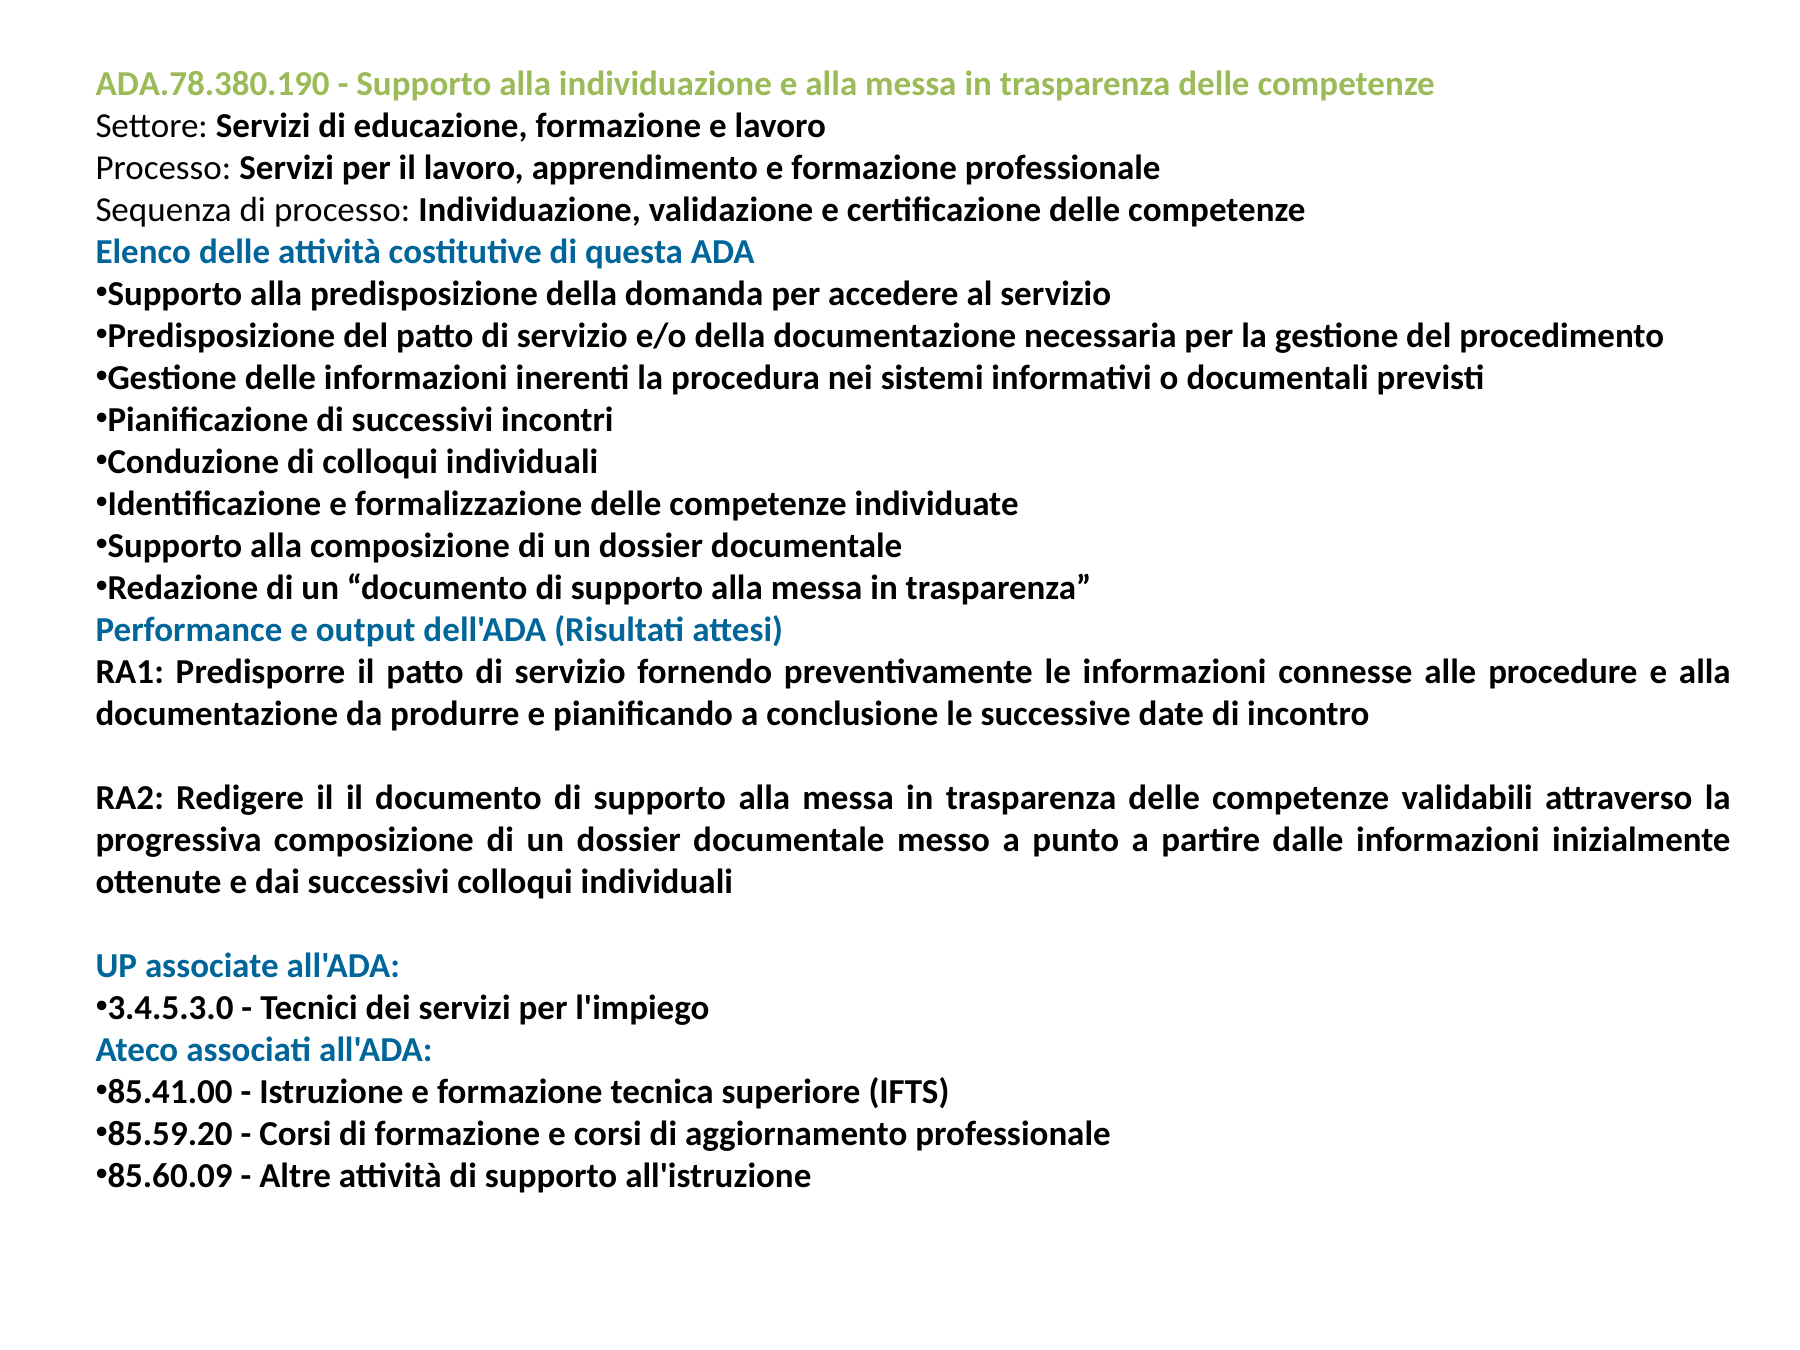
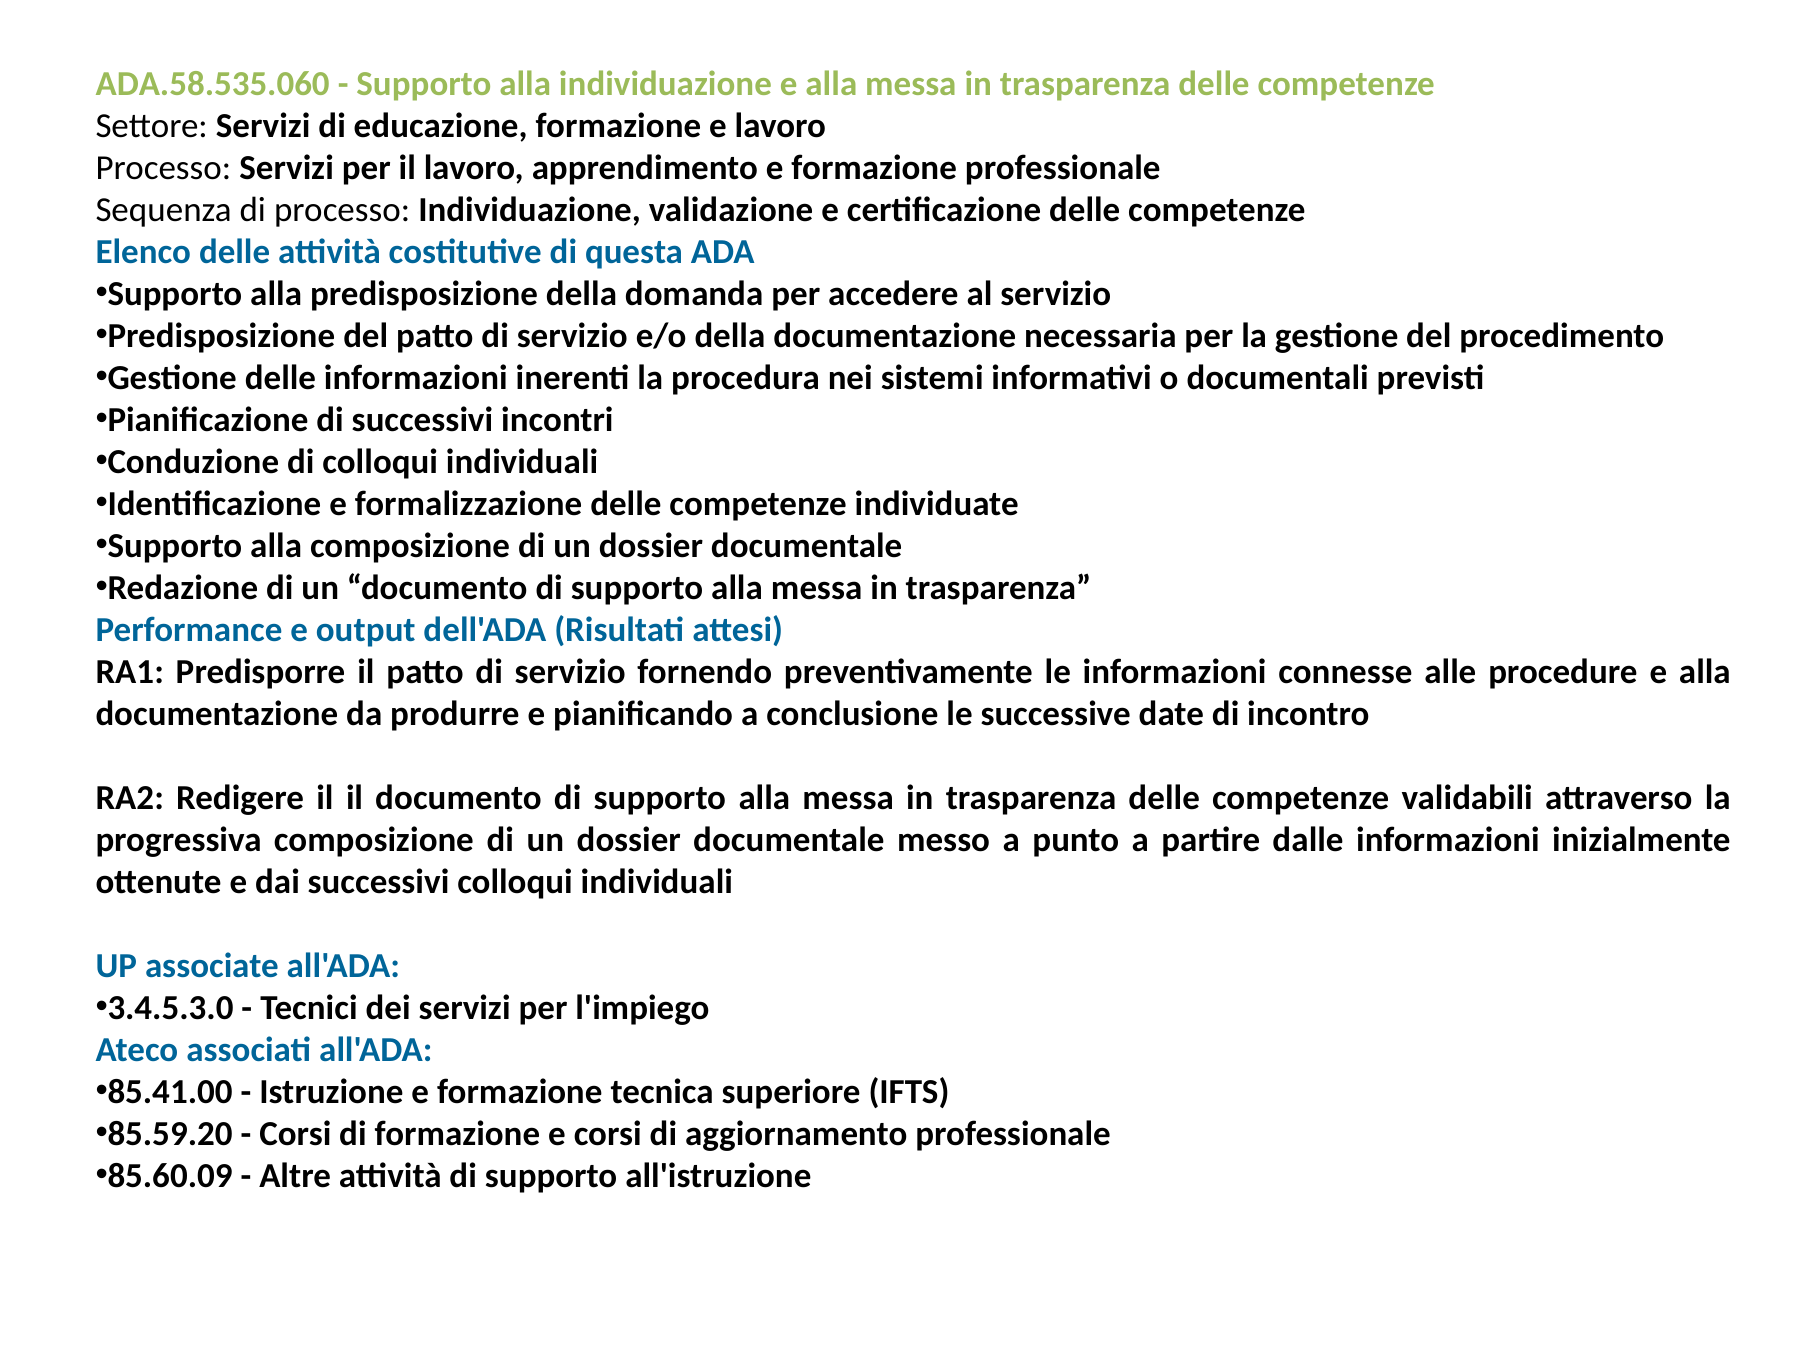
ADA.78.380.190: ADA.78.380.190 -> ADA.58.535.060
